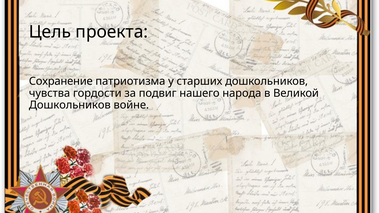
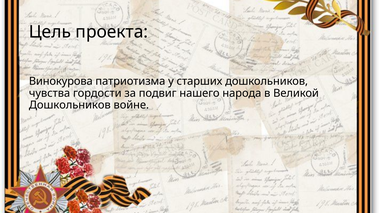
Сохранение: Сохранение -> Винокурова
